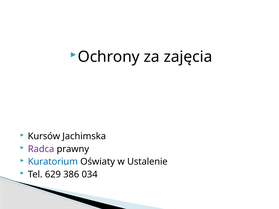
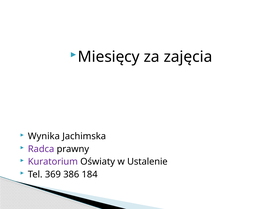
Ochrony: Ochrony -> Miesięcy
Kursów: Kursów -> Wynika
Kuratorium colour: blue -> purple
629: 629 -> 369
034: 034 -> 184
